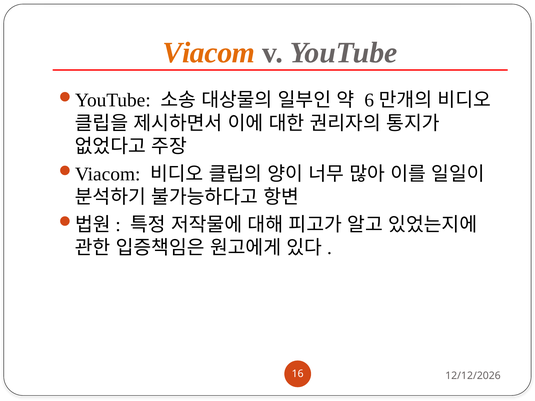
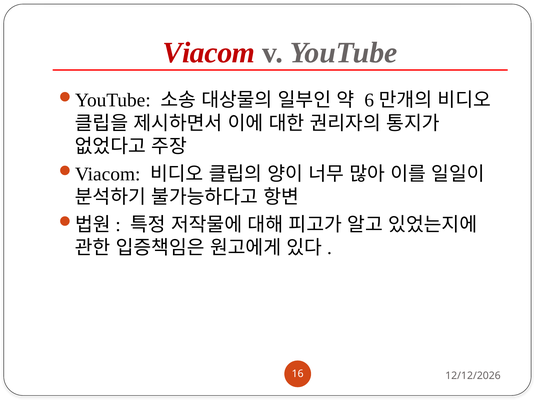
Viacom colour: orange -> red
